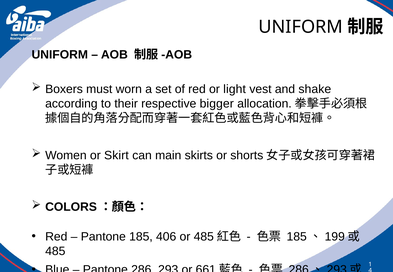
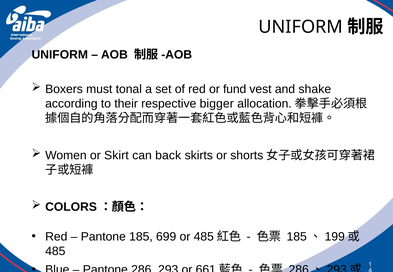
worn: worn -> tonal
light: light -> fund
main: main -> back
406: 406 -> 699
